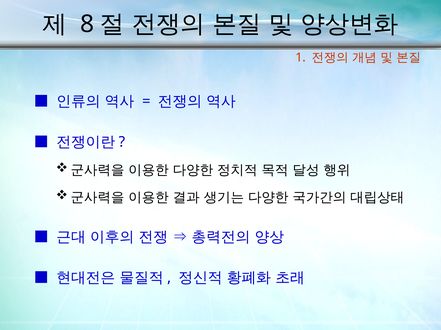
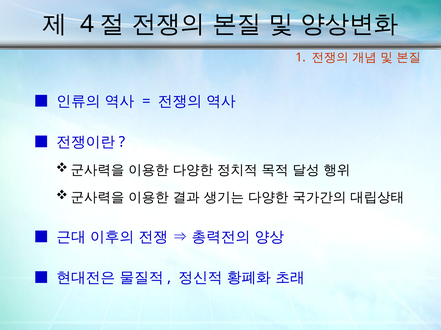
8: 8 -> 4
